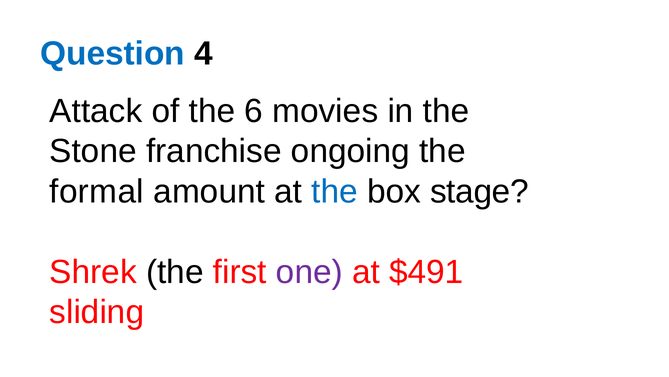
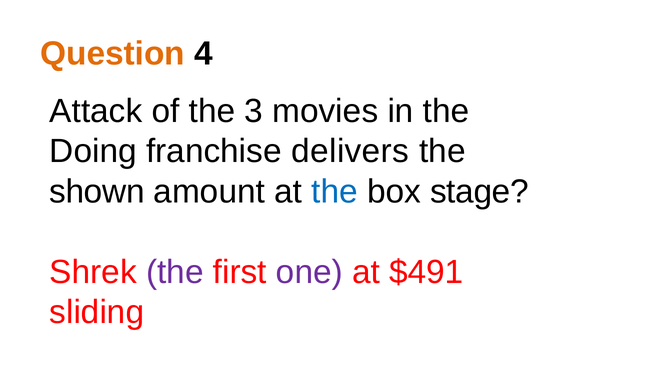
Question colour: blue -> orange
6: 6 -> 3
Stone: Stone -> Doing
ongoing: ongoing -> delivers
formal: formal -> shown
the at (175, 271) colour: black -> purple
